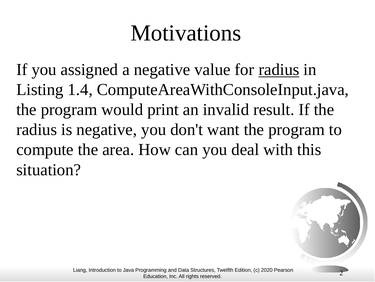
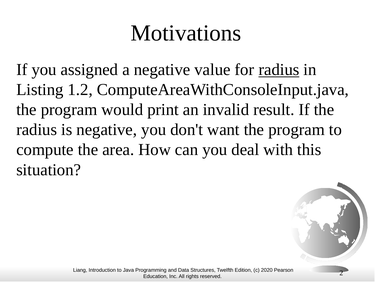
1.4: 1.4 -> 1.2
